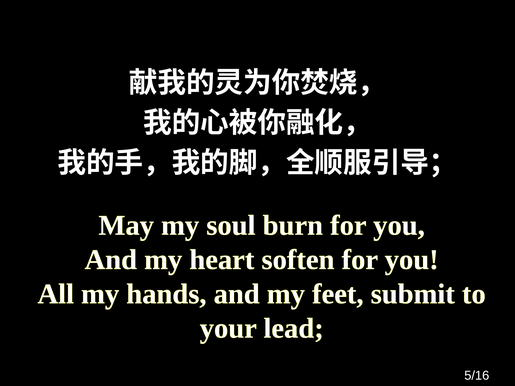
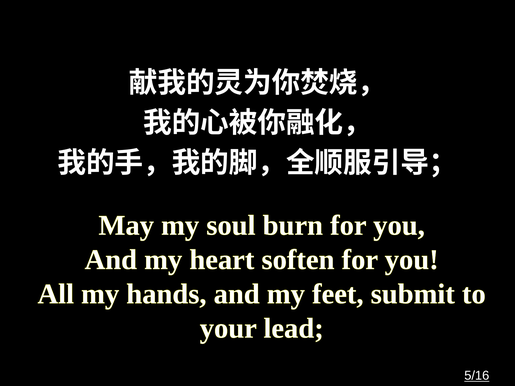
5/16 underline: none -> present
